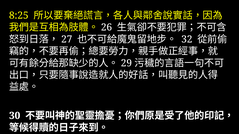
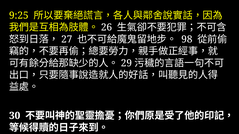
8:25: 8:25 -> 9:25
32: 32 -> 98
